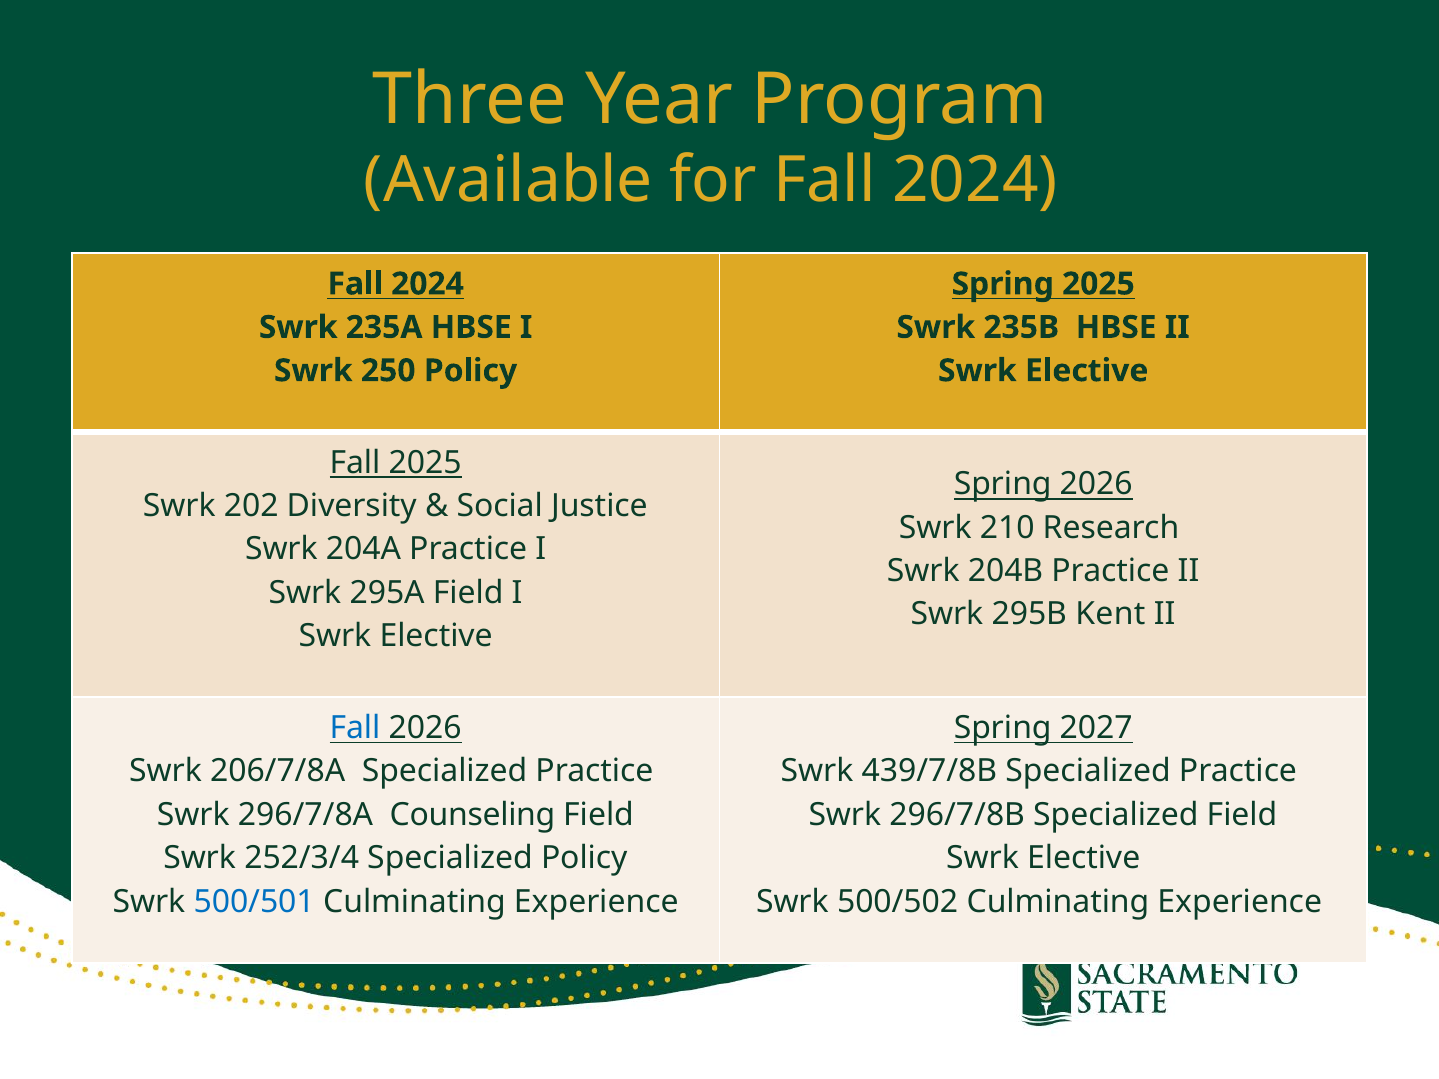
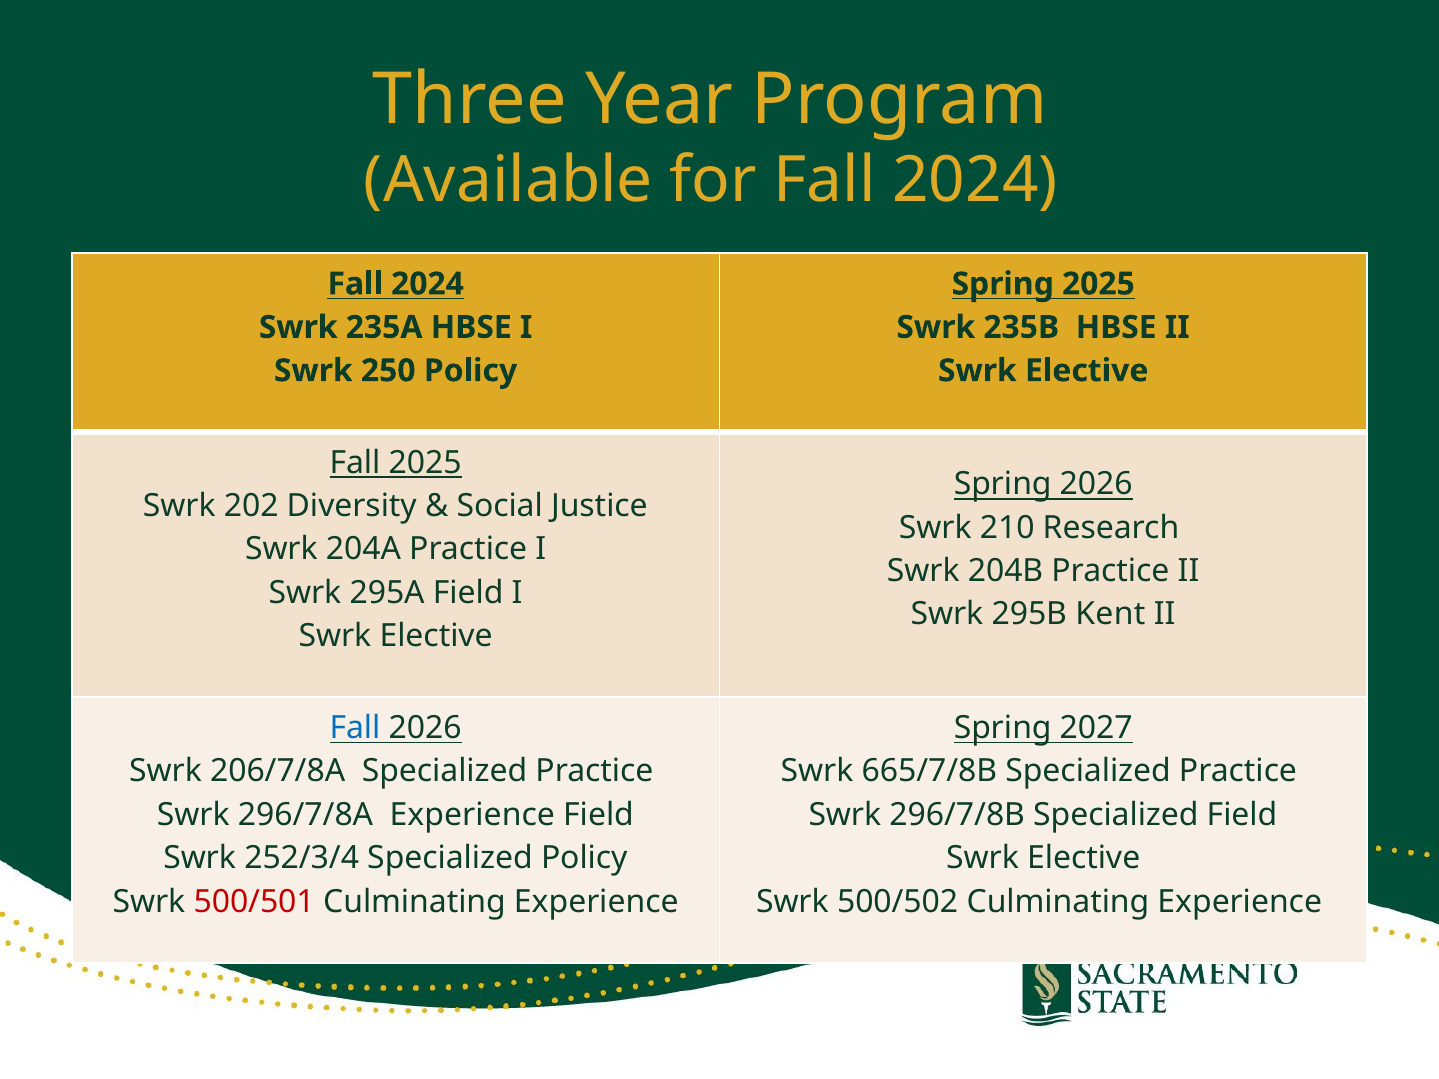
439/7/8B: 439/7/8B -> 665/7/8B
296/7/8A Counseling: Counseling -> Experience
500/501 colour: blue -> red
